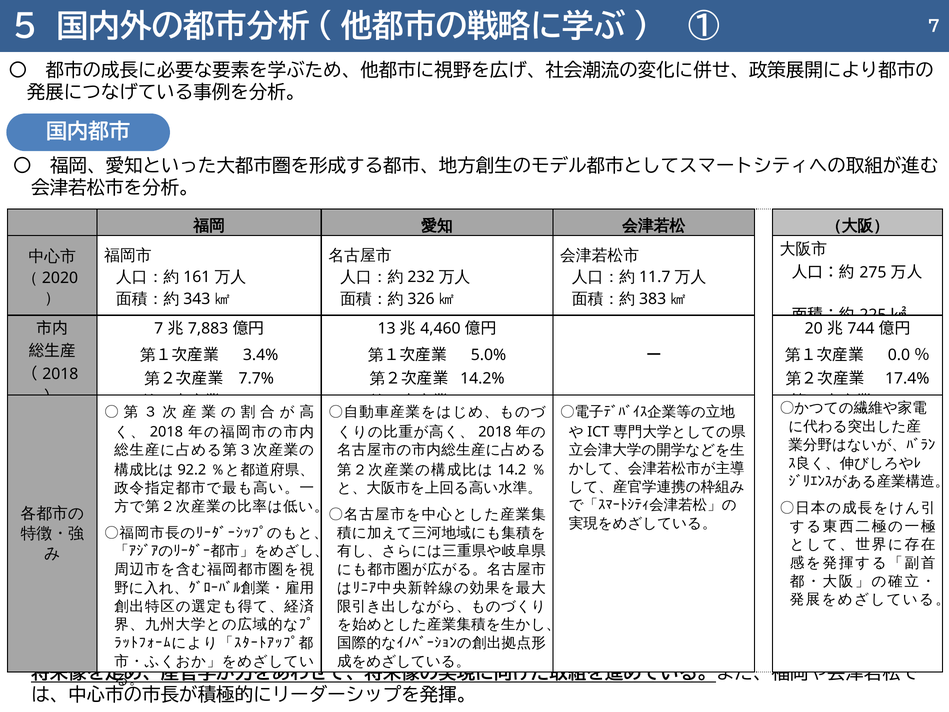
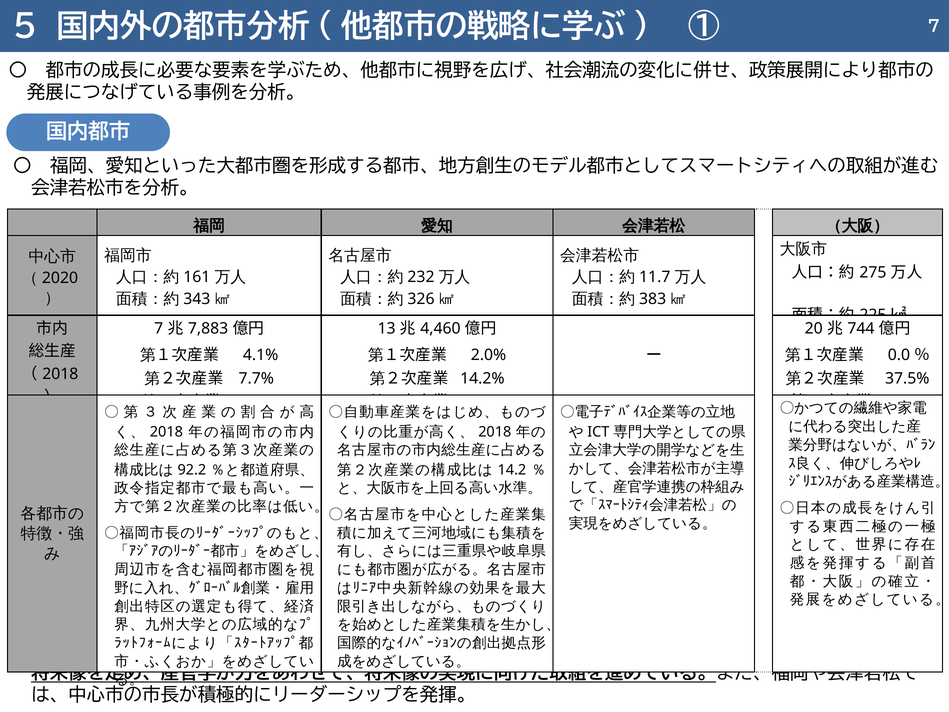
3.4%: 3.4% -> 4.1%
5.0%: 5.0% -> 2.0%
17.4%: 17.4% -> 37.5%
